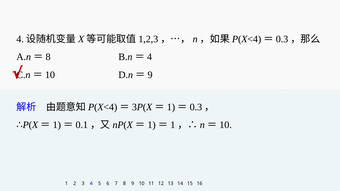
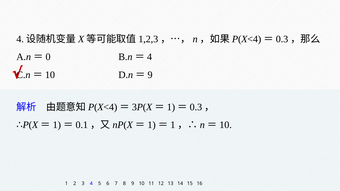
8 at (48, 57): 8 -> 0
